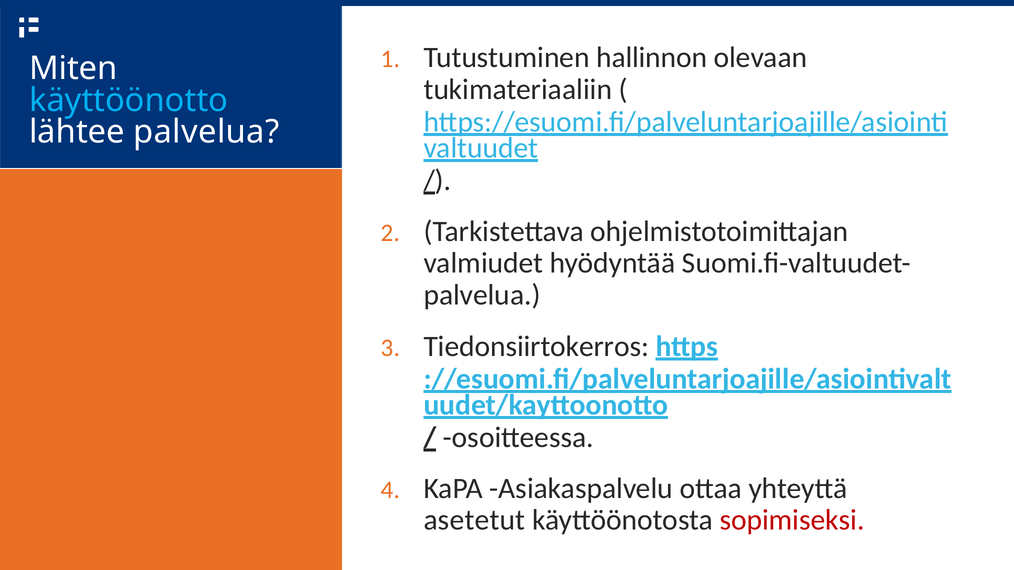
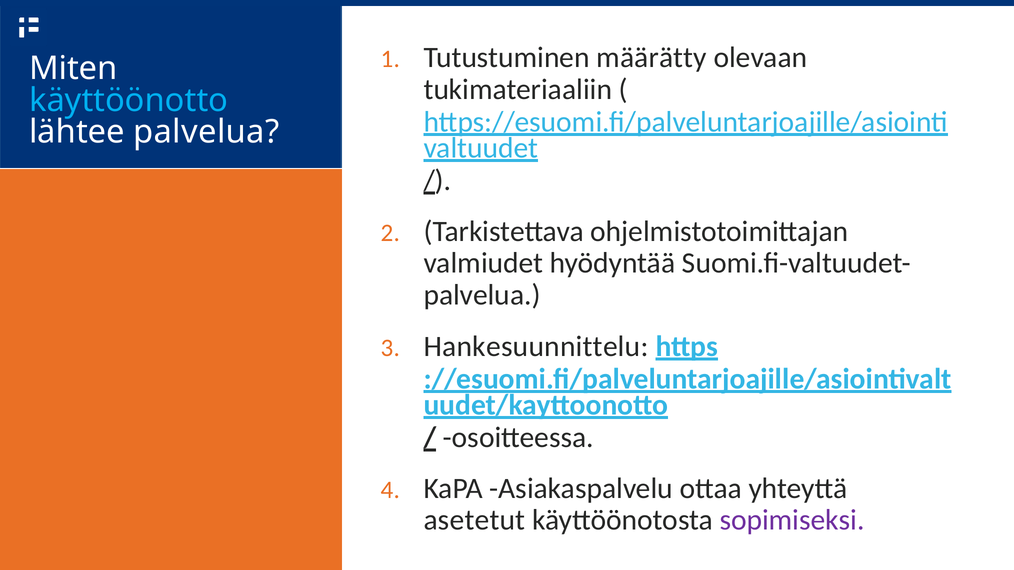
hallinnon: hallinnon -> määrätty
Tiedonsiirtokerros: Tiedonsiirtokerros -> Hankesuunnittelu
sopimiseksi colour: red -> purple
